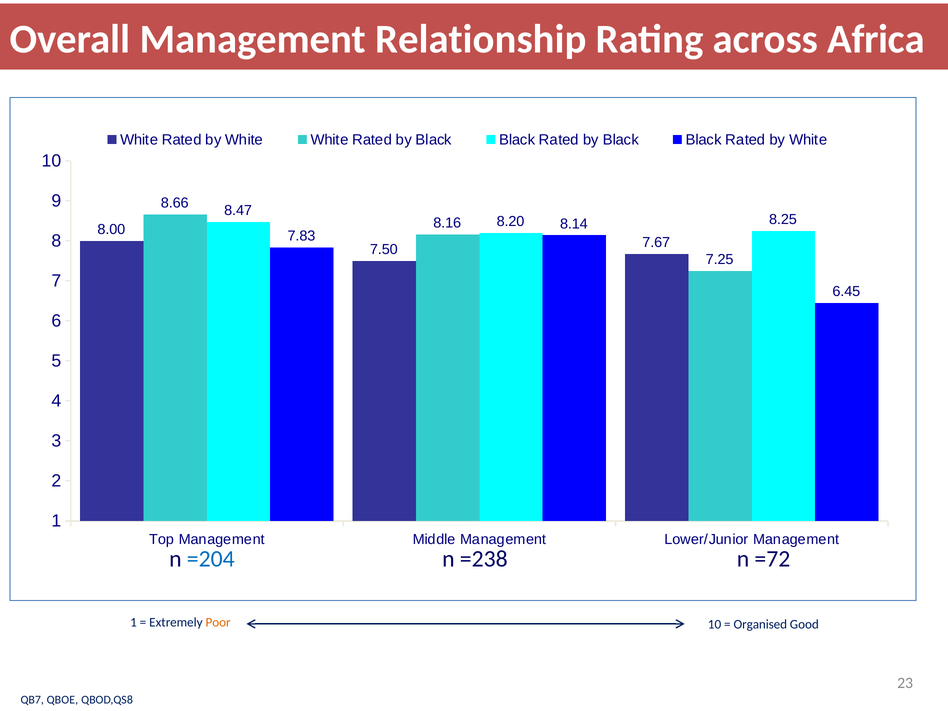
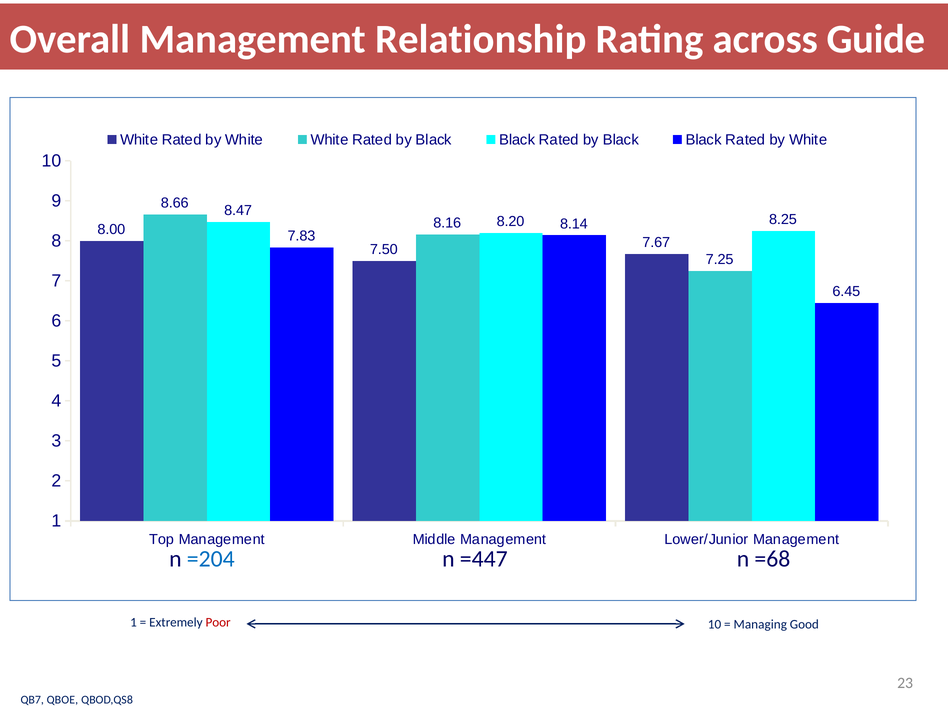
Africa: Africa -> Guide
=238: =238 -> =447
=72: =72 -> =68
Poor colour: orange -> red
Organised: Organised -> Managing
